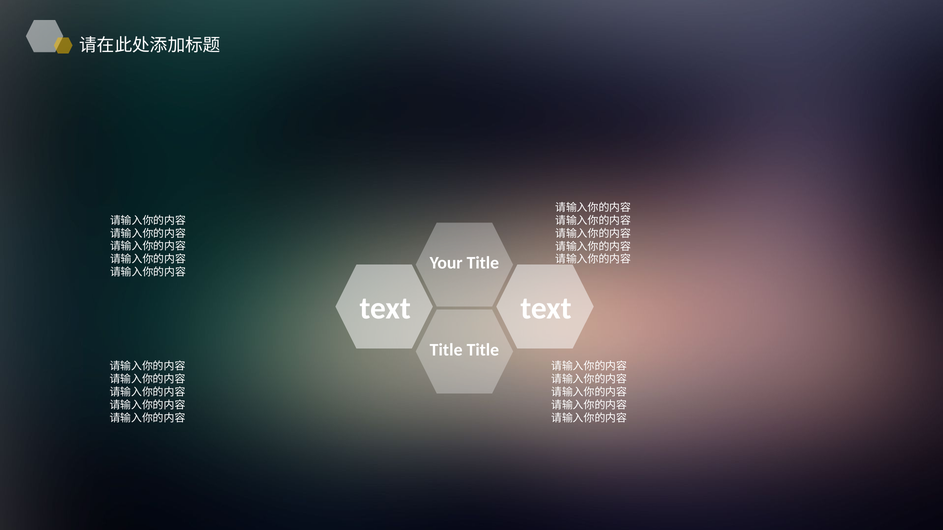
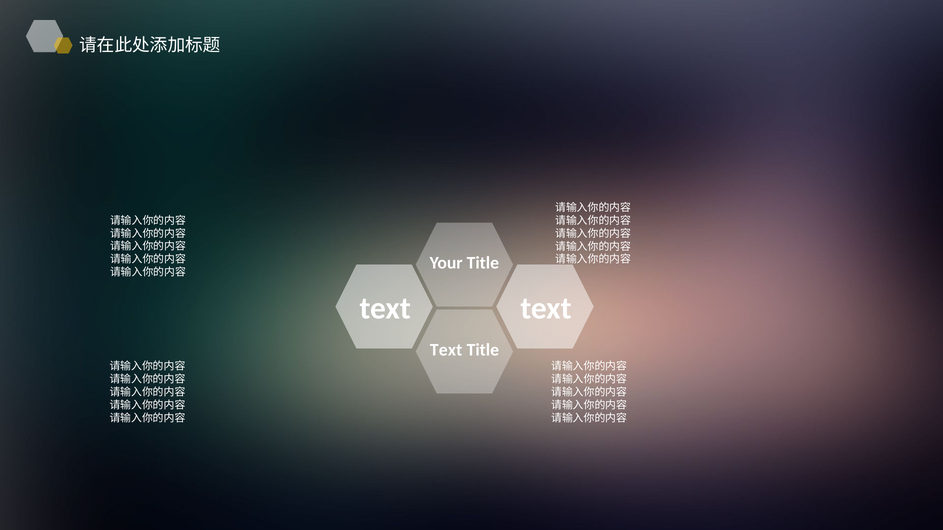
Title at (446, 350): Title -> Text
